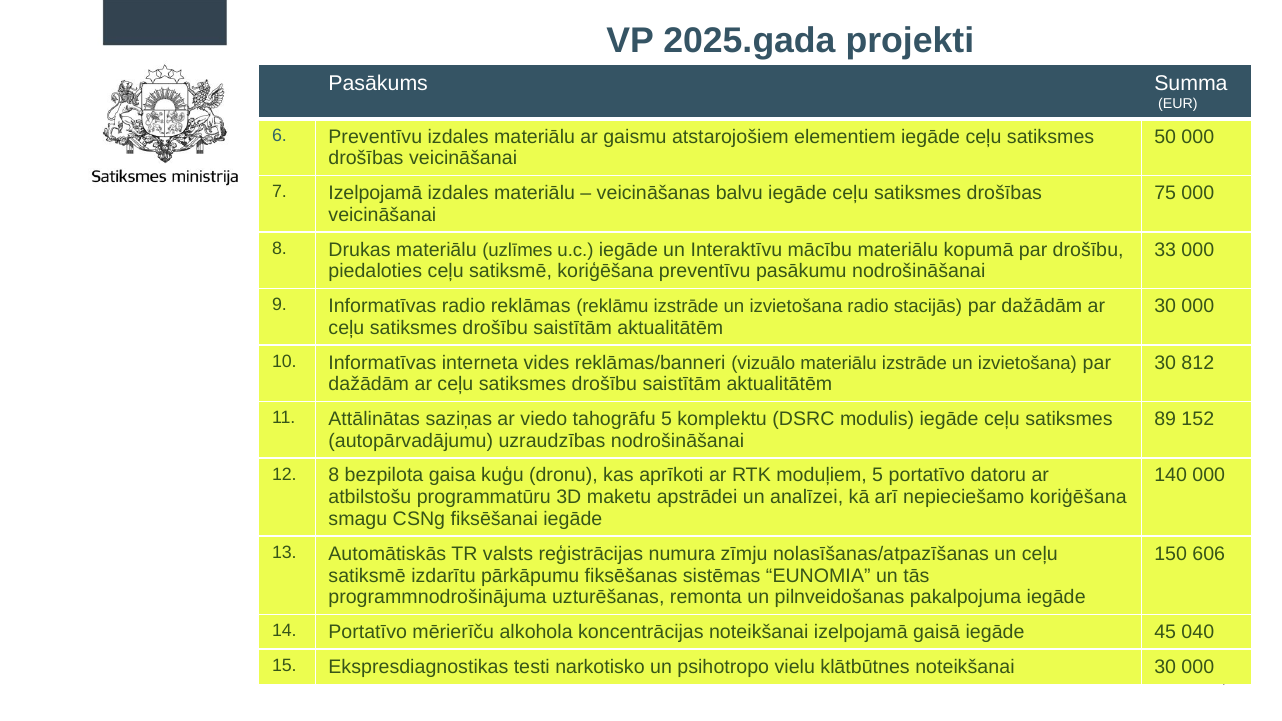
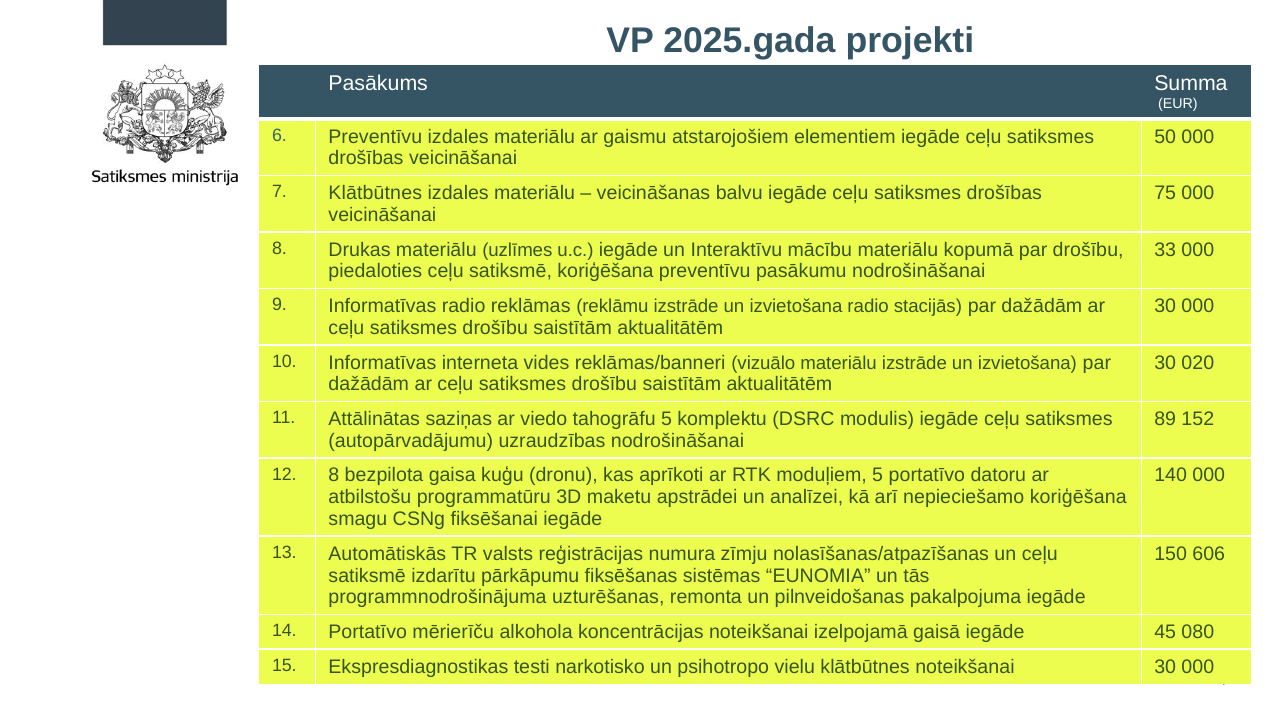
7 Izelpojamā: Izelpojamā -> Klātbūtnes
812: 812 -> 020
040: 040 -> 080
